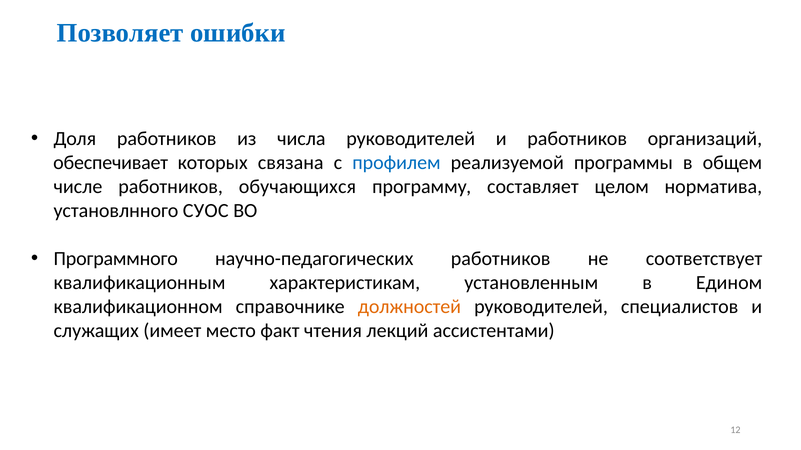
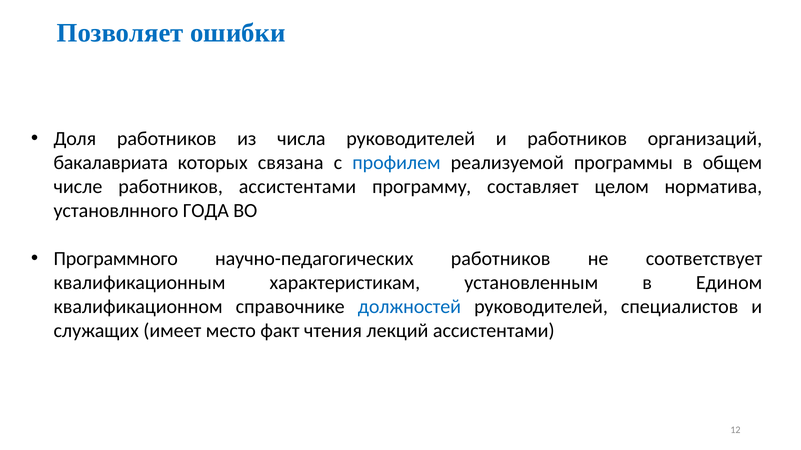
обеспечивает: обеспечивает -> бакалавриата
работников обучающихся: обучающихся -> ассистентами
СУОС: СУОС -> ГОДА
должностей colour: orange -> blue
